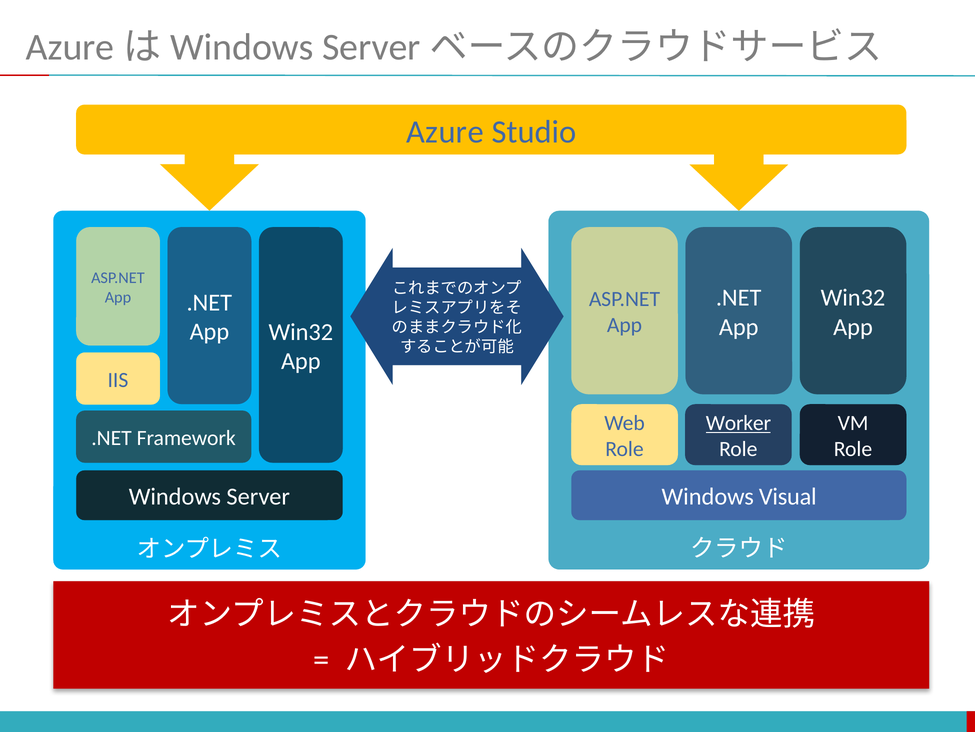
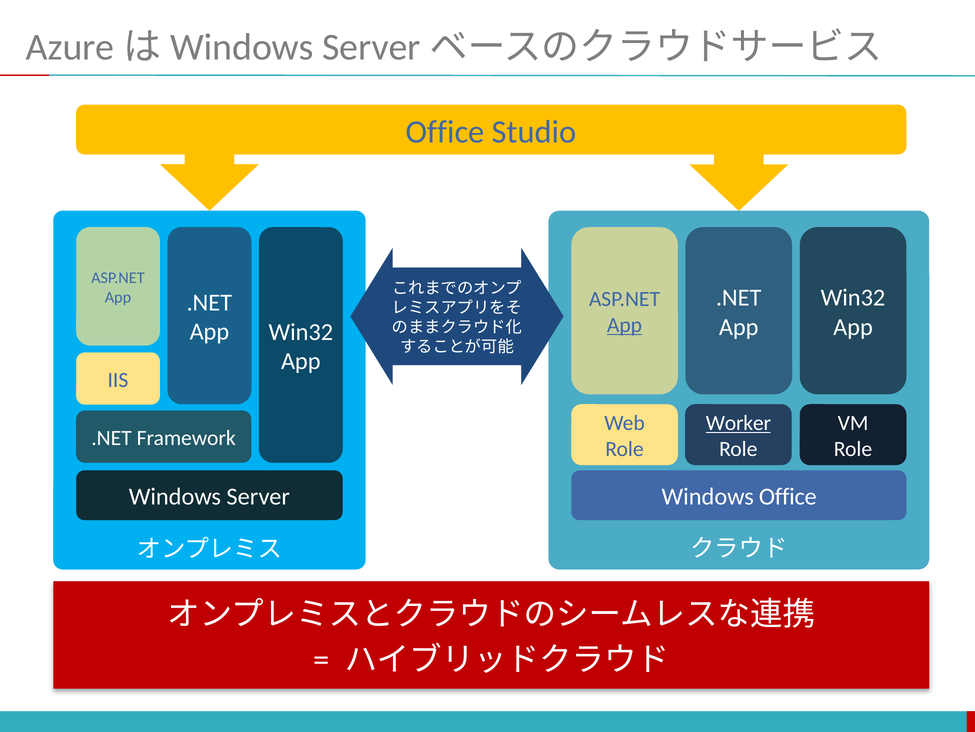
Azure at (445, 132): Azure -> Office
App at (625, 325) underline: none -> present
Windows Visual: Visual -> Office
